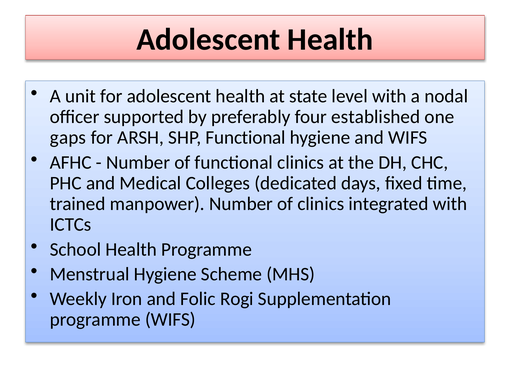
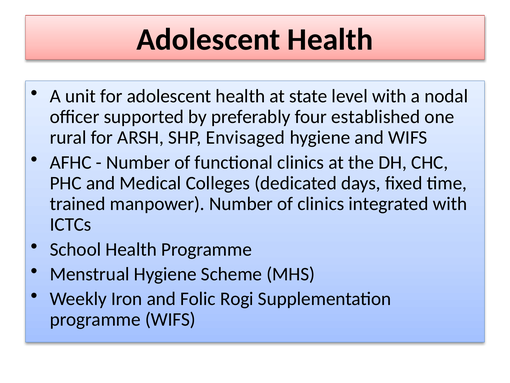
gaps: gaps -> rural
SHP Functional: Functional -> Envisaged
